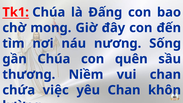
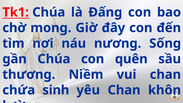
việc: việc -> sinh
